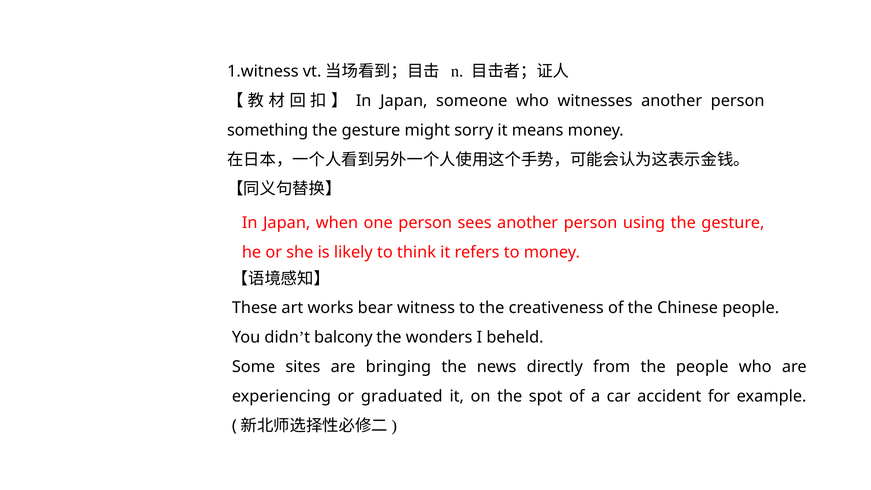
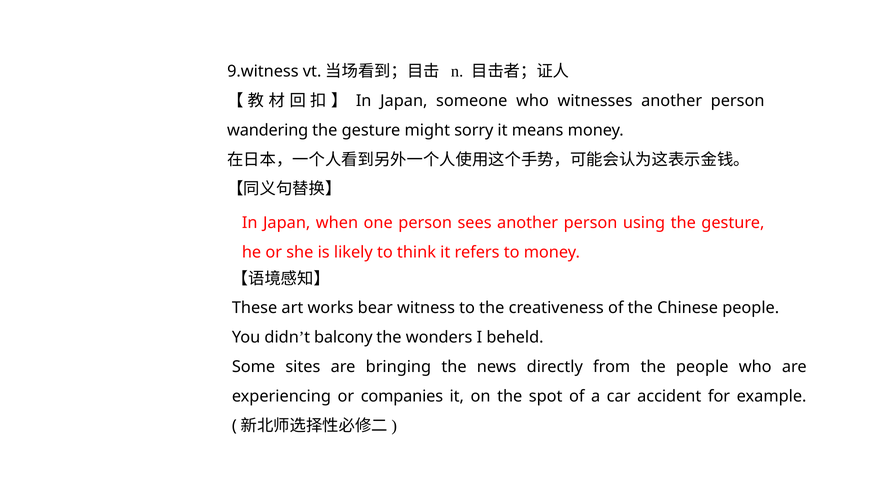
1.witness: 1.witness -> 9.witness
something: something -> wandering
graduated: graduated -> companies
